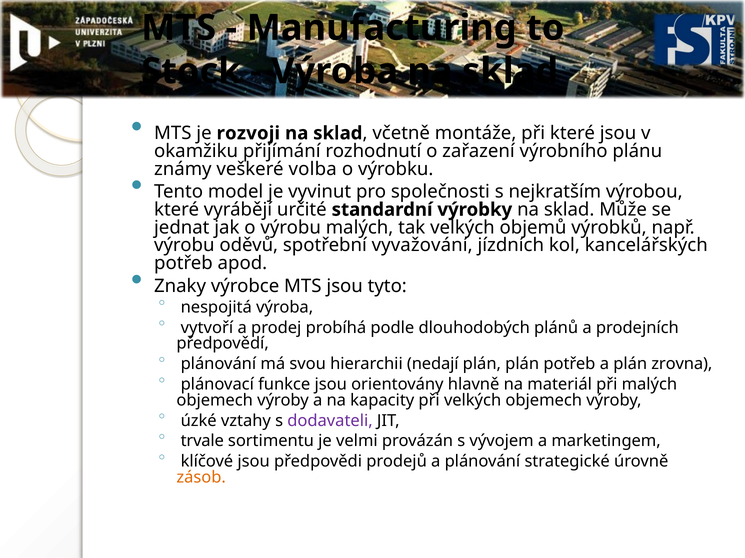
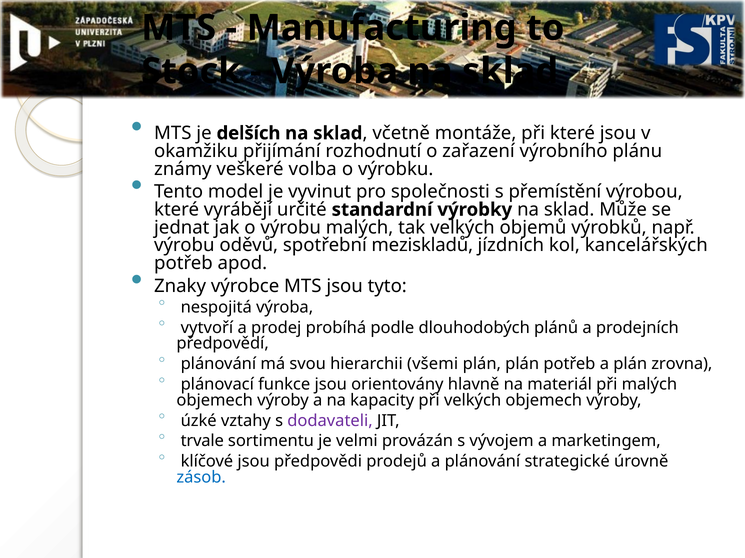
rozvoji: rozvoji -> delších
nejkratším: nejkratším -> přemístění
vyvažování: vyvažování -> meziskladů
nedají: nedají -> všemi
zásob colour: orange -> blue
